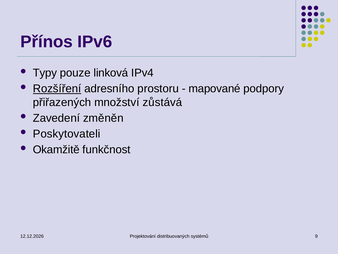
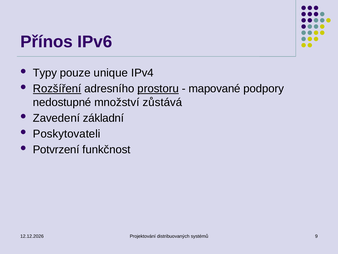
linková: linková -> unique
prostoru underline: none -> present
přiřazených: přiřazených -> nedostupné
změněn: změněn -> základní
Okamžitě: Okamžitě -> Potvrzení
